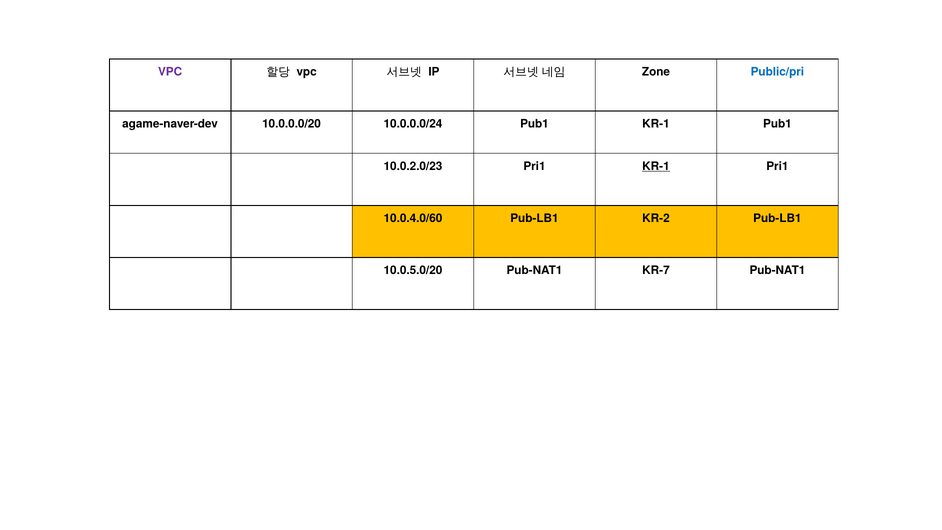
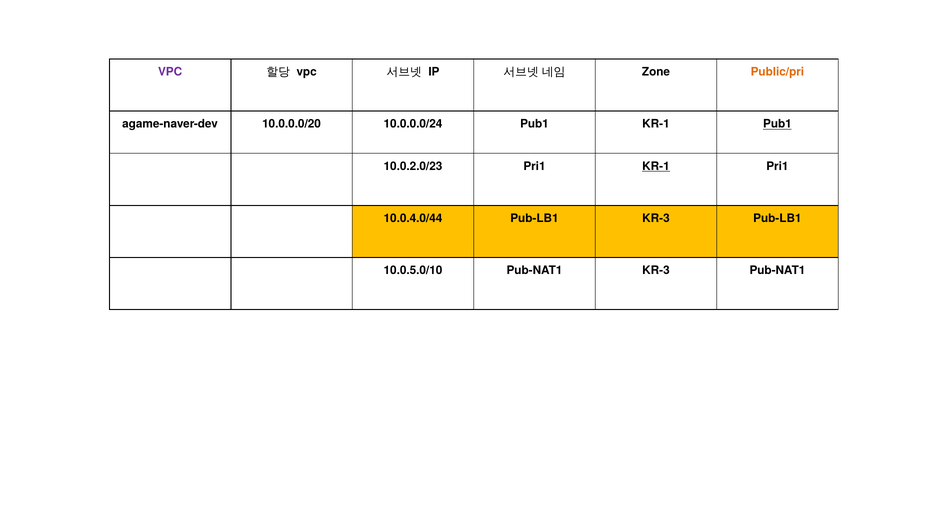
Public/pri colour: blue -> orange
Pub1 at (777, 124) underline: none -> present
10.0.4.0/60: 10.0.4.0/60 -> 10.0.4.0/44
Pub-LB1 KR-2: KR-2 -> KR-3
10.0.5.0/20: 10.0.5.0/20 -> 10.0.5.0/10
Pub-NAT1 KR-7: KR-7 -> KR-3
